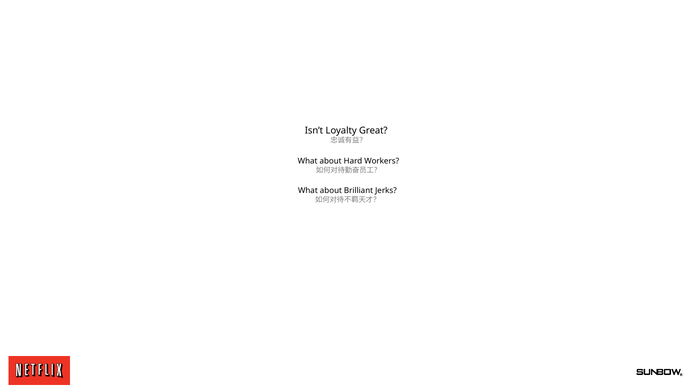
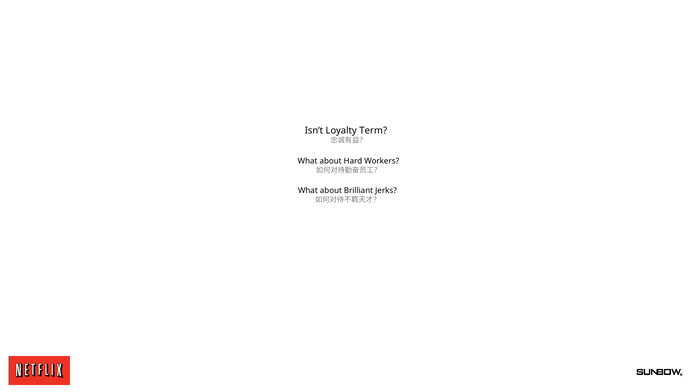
Great: Great -> Term
